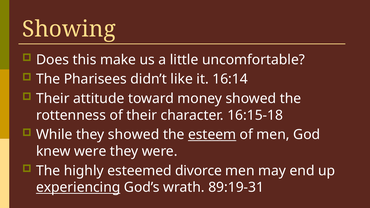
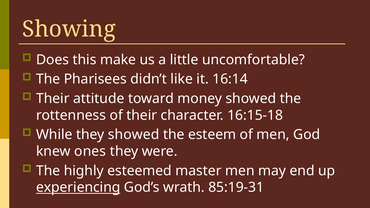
esteem underline: present -> none
knew were: were -> ones
divorce: divorce -> master
89:19-31: 89:19-31 -> 85:19-31
